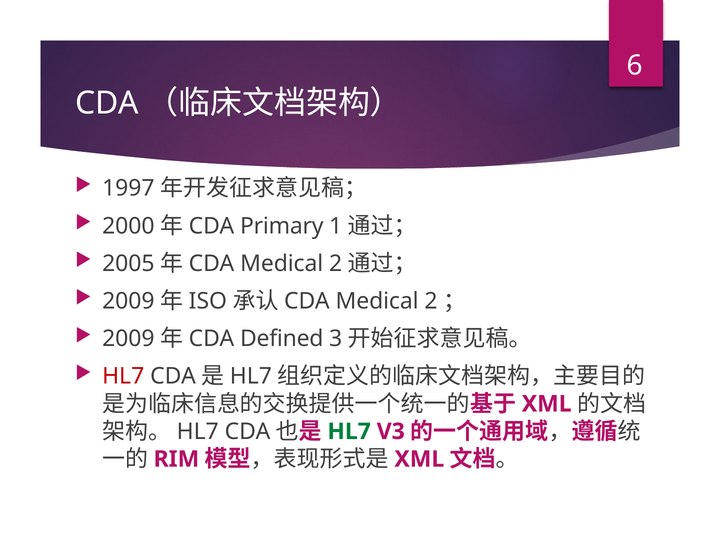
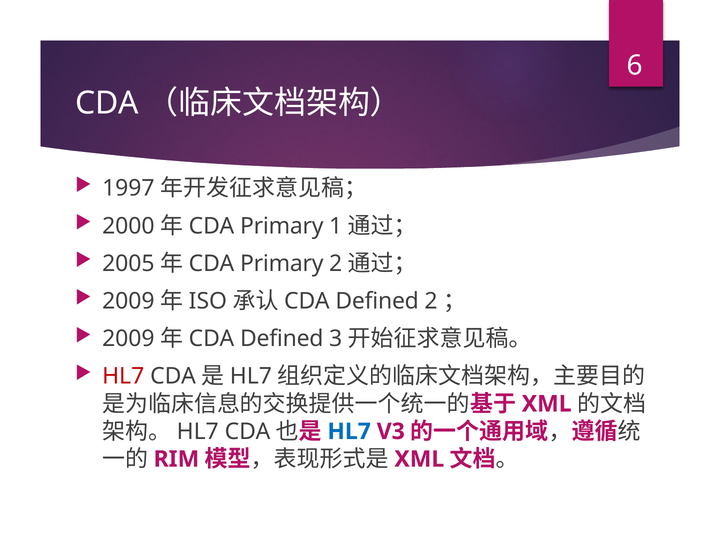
Medical at (282, 263): Medical -> Primary
Medical at (377, 301): Medical -> Defined
HL7 at (349, 431) colour: green -> blue
